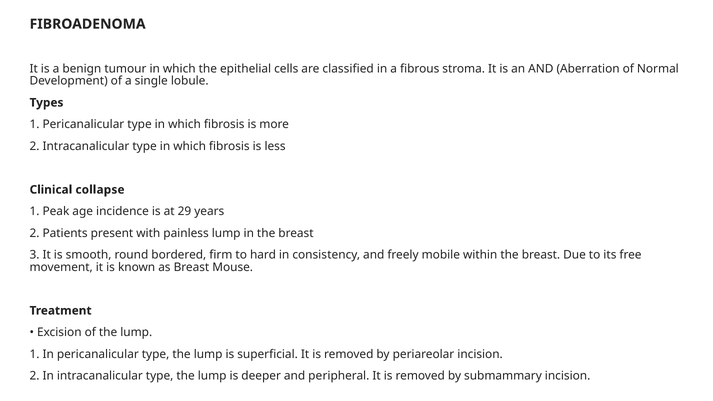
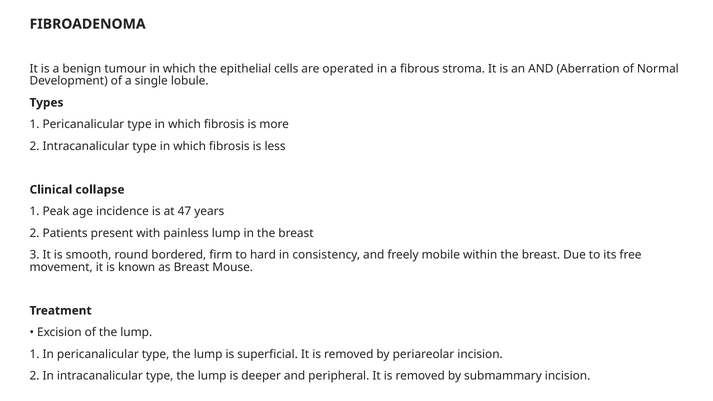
classified: classified -> operated
29: 29 -> 47
